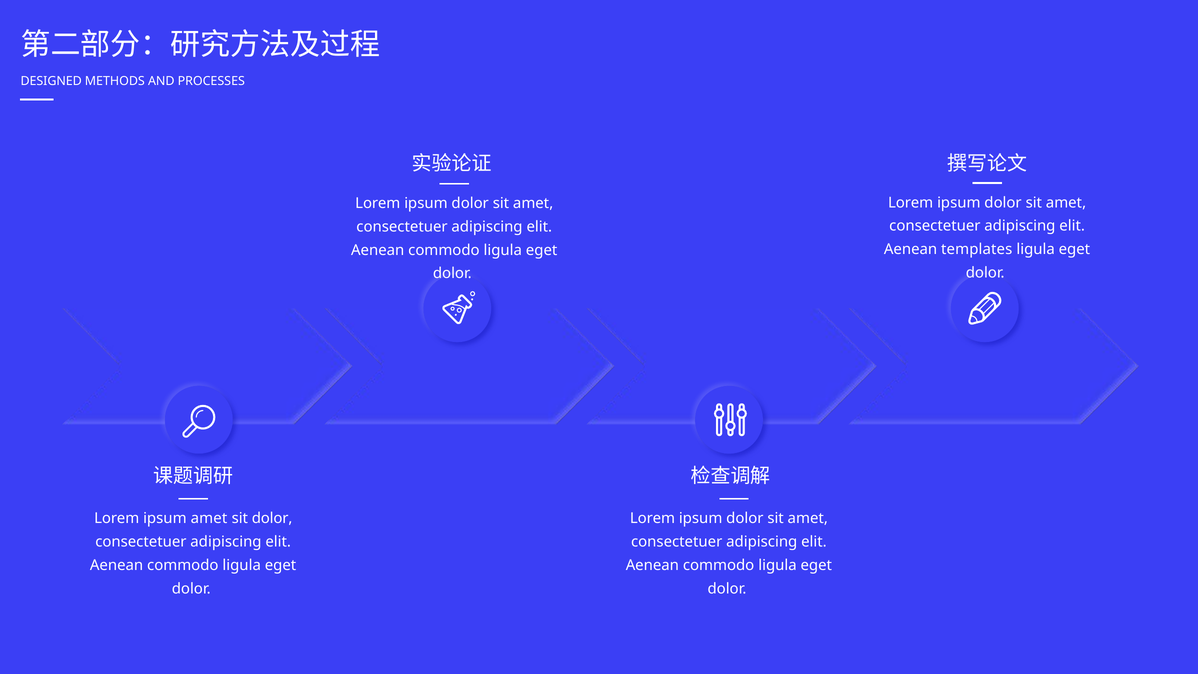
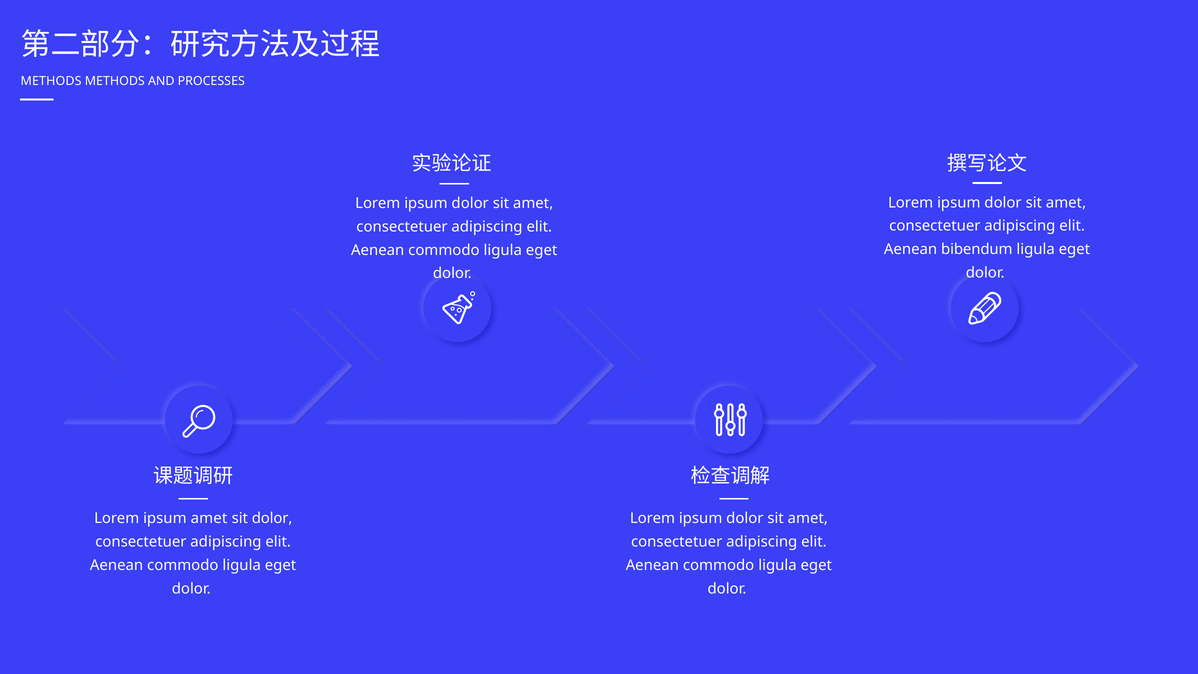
DESIGNED at (51, 81): DESIGNED -> METHODS
templates: templates -> bibendum
